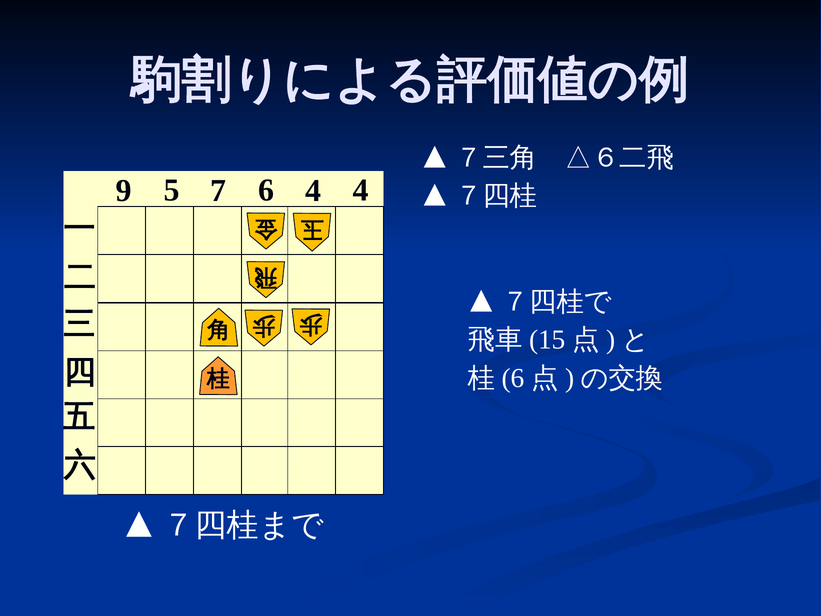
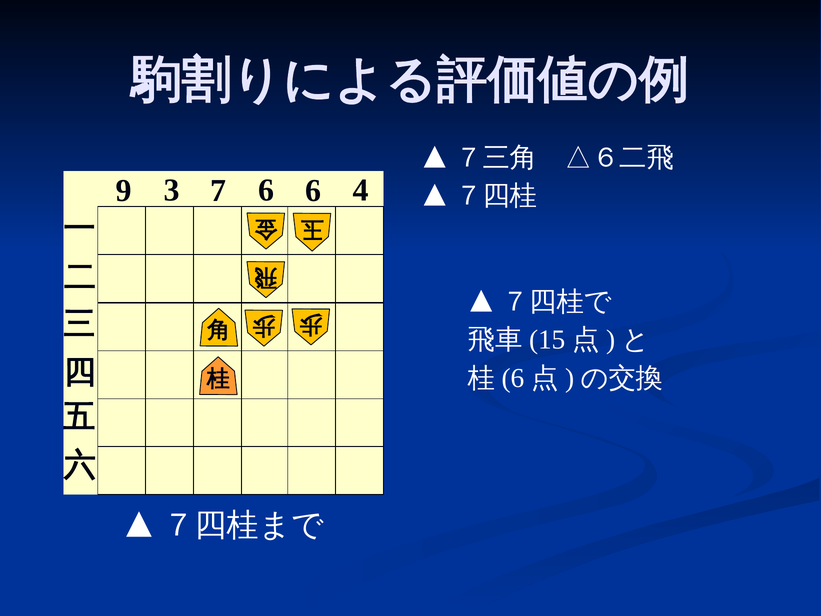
5: 5 -> 3
6 4: 4 -> 6
